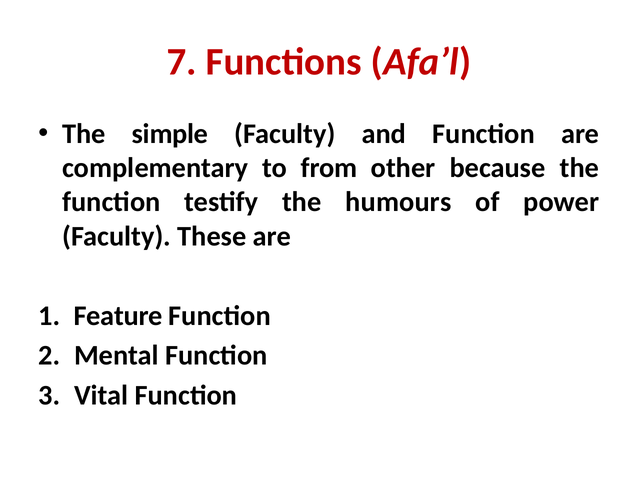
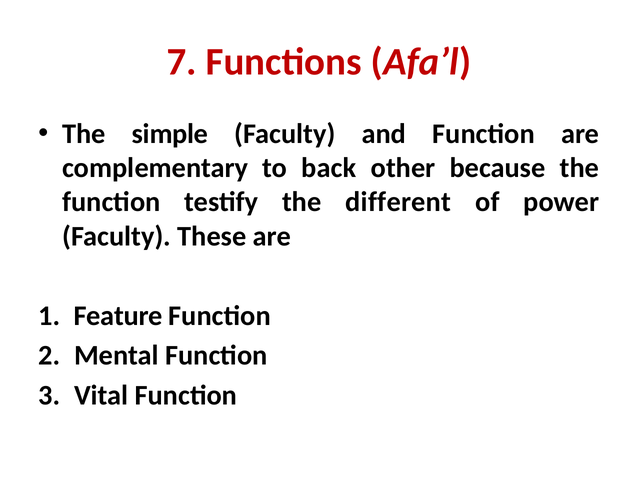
from: from -> back
humours: humours -> different
